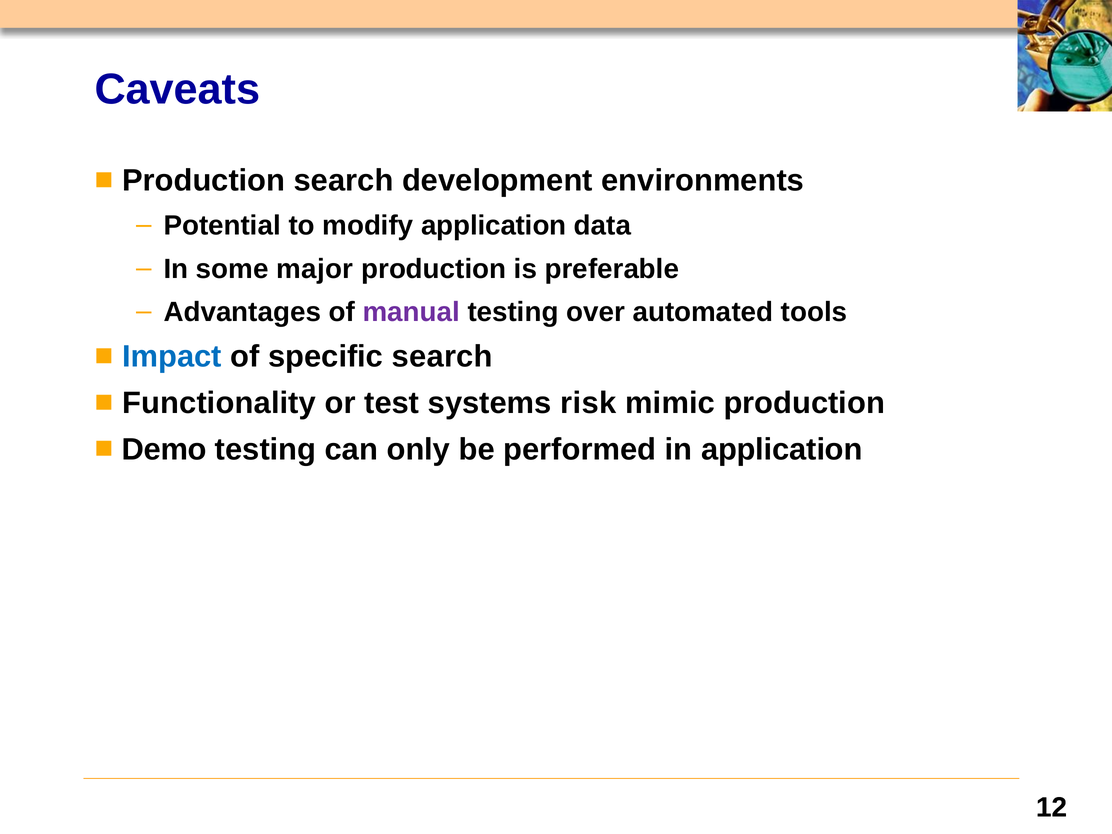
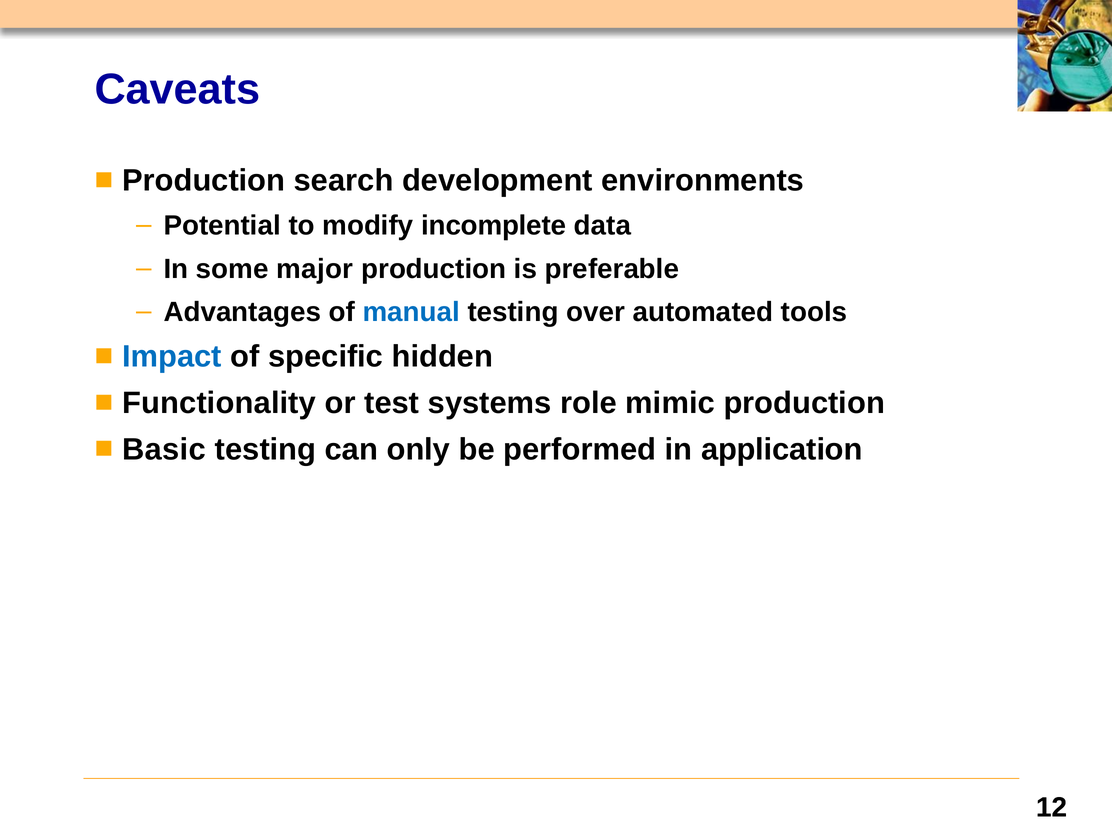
modify application: application -> incomplete
manual colour: purple -> blue
specific search: search -> hidden
risk: risk -> role
Demo: Demo -> Basic
